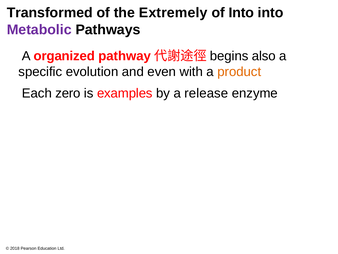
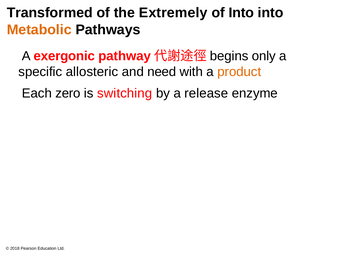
Metabolic colour: purple -> orange
organized: organized -> exergonic
also: also -> only
evolution: evolution -> allosteric
even: even -> need
examples: examples -> switching
